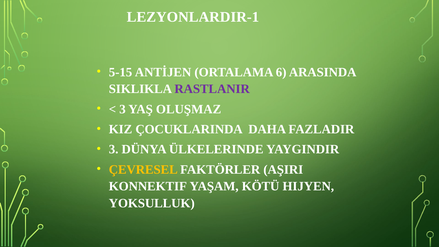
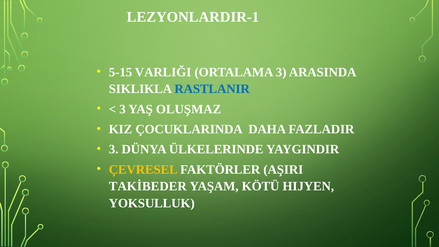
ANTİJEN: ANTİJEN -> VARLIĞI
ORTALAMA 6: 6 -> 3
RASTLANIR colour: purple -> blue
KONNEKTIF: KONNEKTIF -> TAKİBEDER
